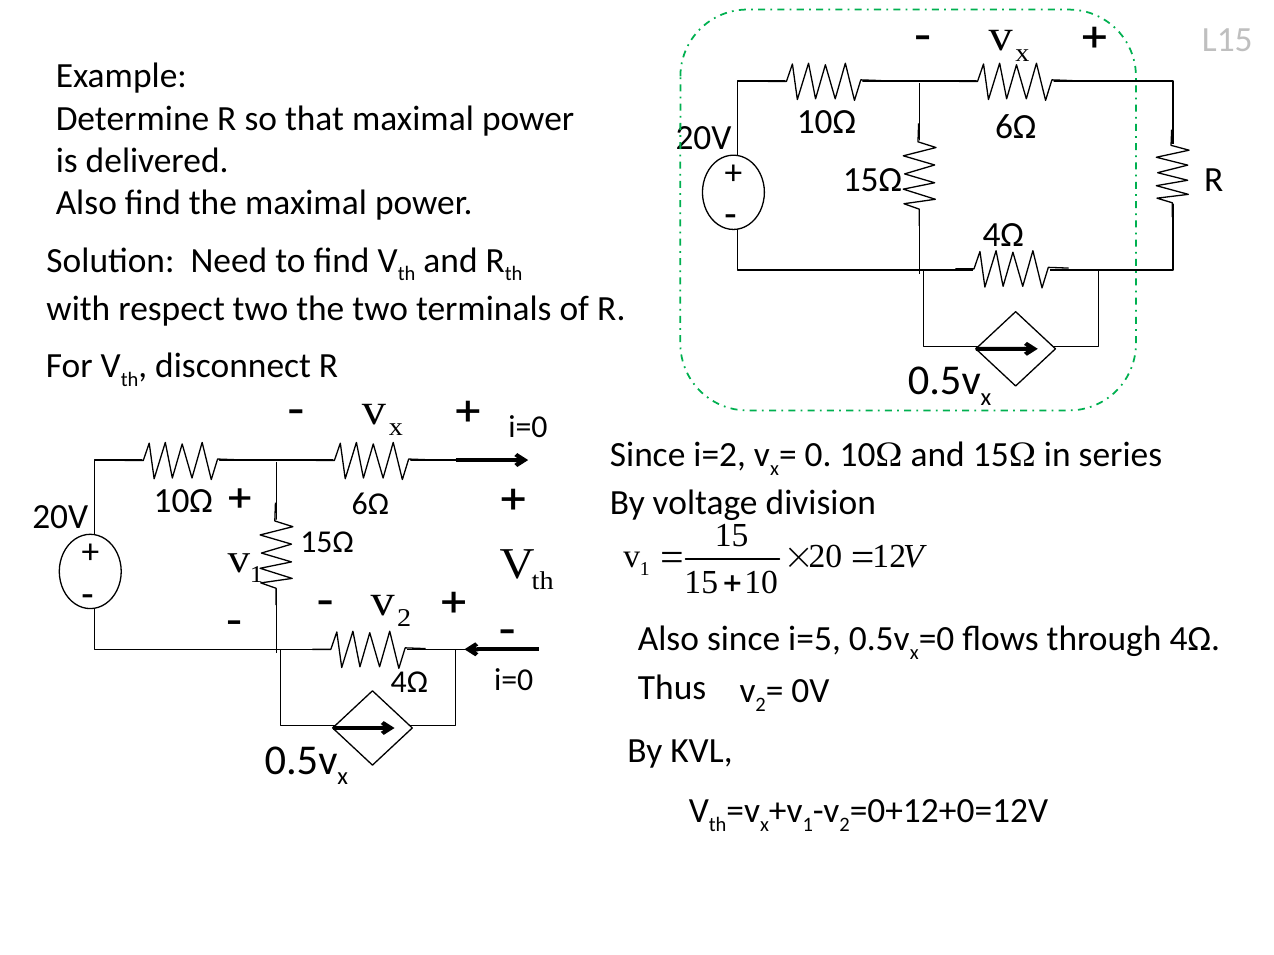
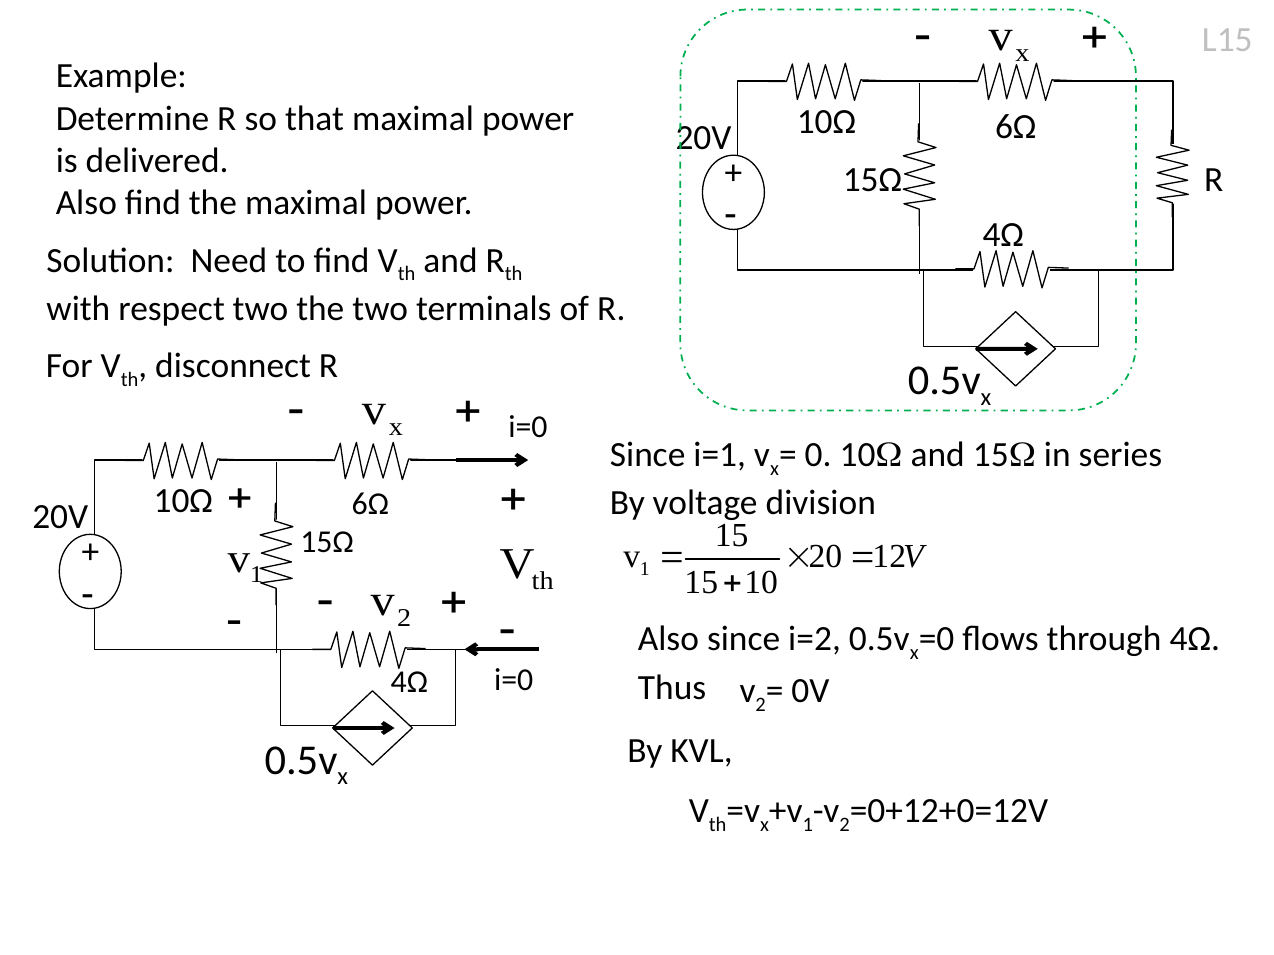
i=2: i=2 -> i=1
i=5: i=5 -> i=2
